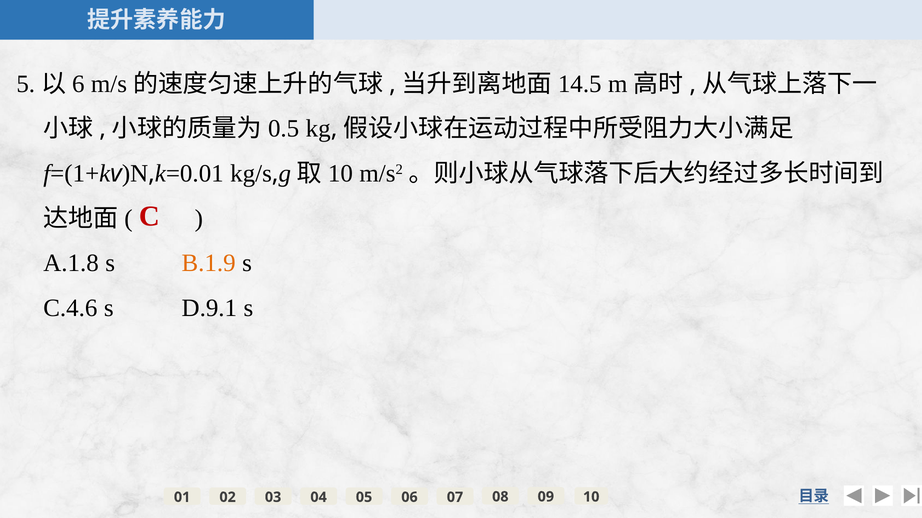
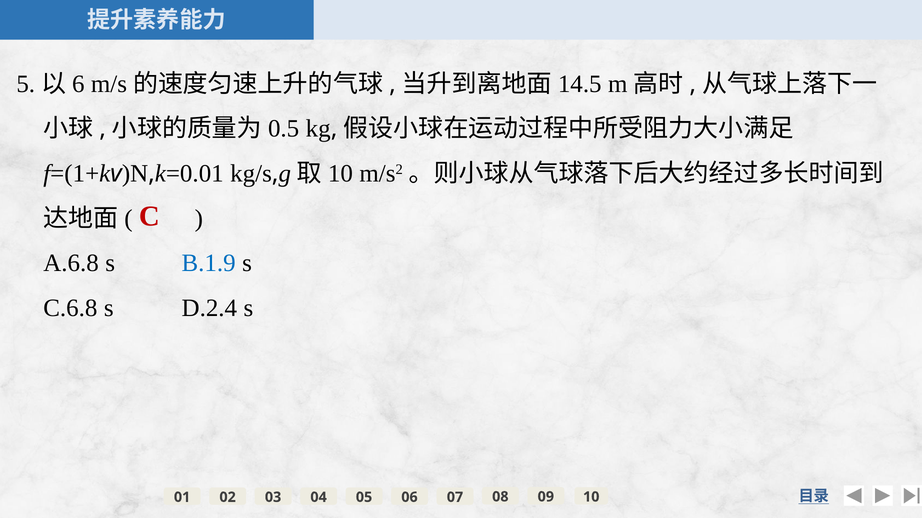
A.1.8: A.1.8 -> A.6.8
B.1.9 colour: orange -> blue
C.4.6: C.4.6 -> C.6.8
D.9.1: D.9.1 -> D.2.4
